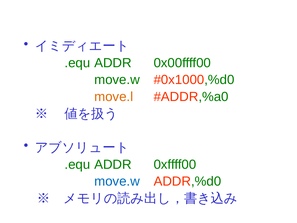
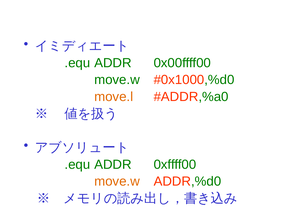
move.w at (117, 181) colour: blue -> orange
